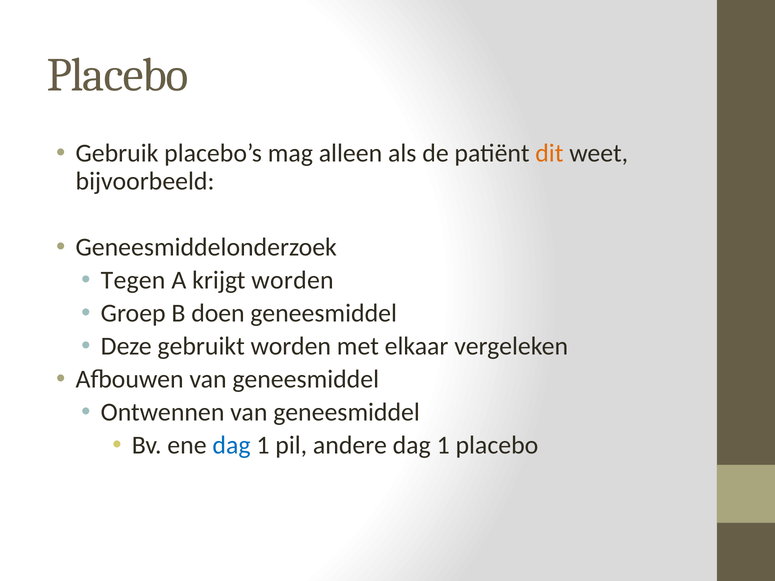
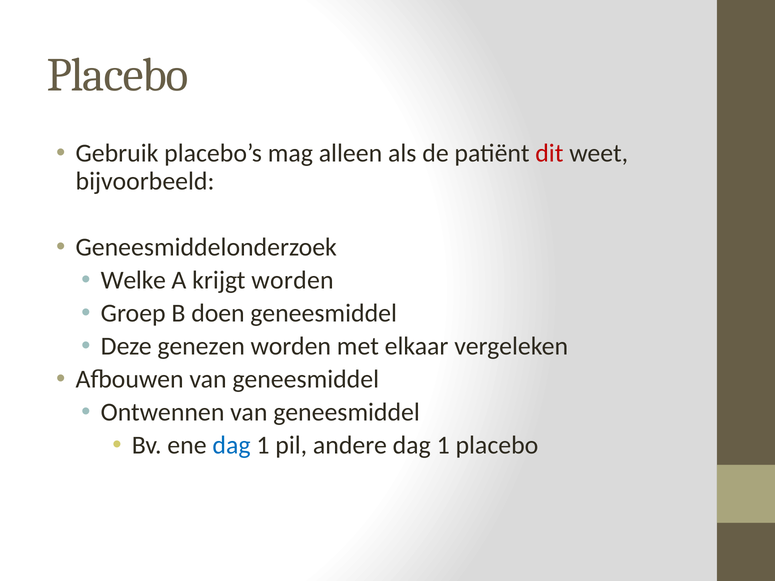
dit colour: orange -> red
Tegen: Tegen -> Welke
gebruikt: gebruikt -> genezen
